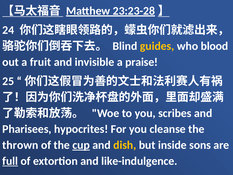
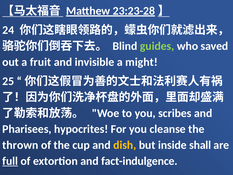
guides colour: yellow -> light green
blood: blood -> saved
praise: praise -> might
cup underline: present -> none
sons: sons -> shall
like-indulgence: like-indulgence -> fact-indulgence
